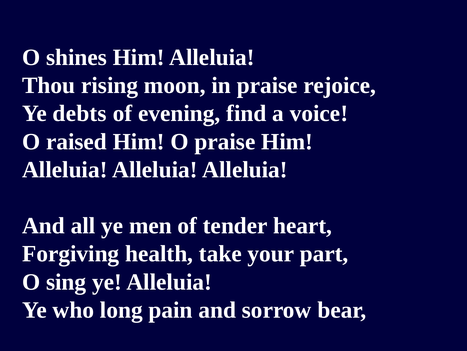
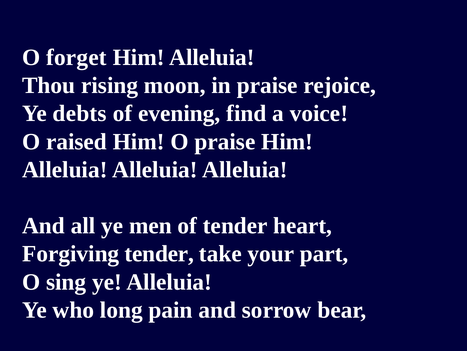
shines: shines -> forget
Forgiving health: health -> tender
